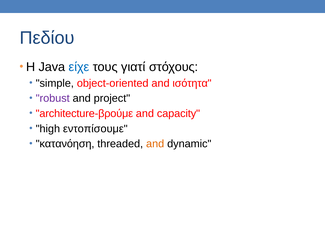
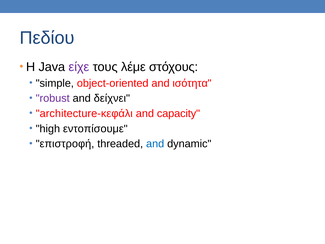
είχε colour: blue -> purple
γιατί: γιατί -> λέμε
project: project -> δείχνει
architecture-βρούμε: architecture-βρούμε -> architecture-κεφάλι
κατανόηση: κατανόηση -> επιστροφή
and at (155, 144) colour: orange -> blue
